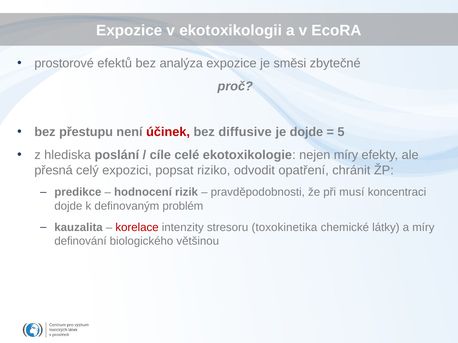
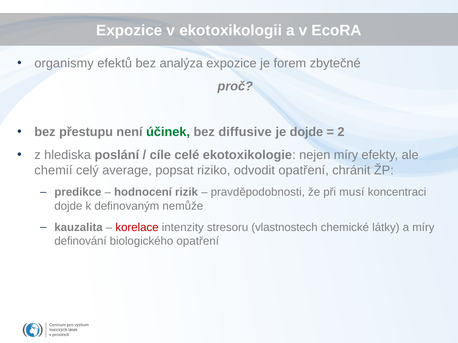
prostorové: prostorové -> organismy
směsi: směsi -> forem
účinek colour: red -> green
5: 5 -> 2
přesná: přesná -> chemií
expozici: expozici -> average
problém: problém -> nemůže
toxokinetika: toxokinetika -> vlastnostech
biologického většinou: většinou -> opatření
